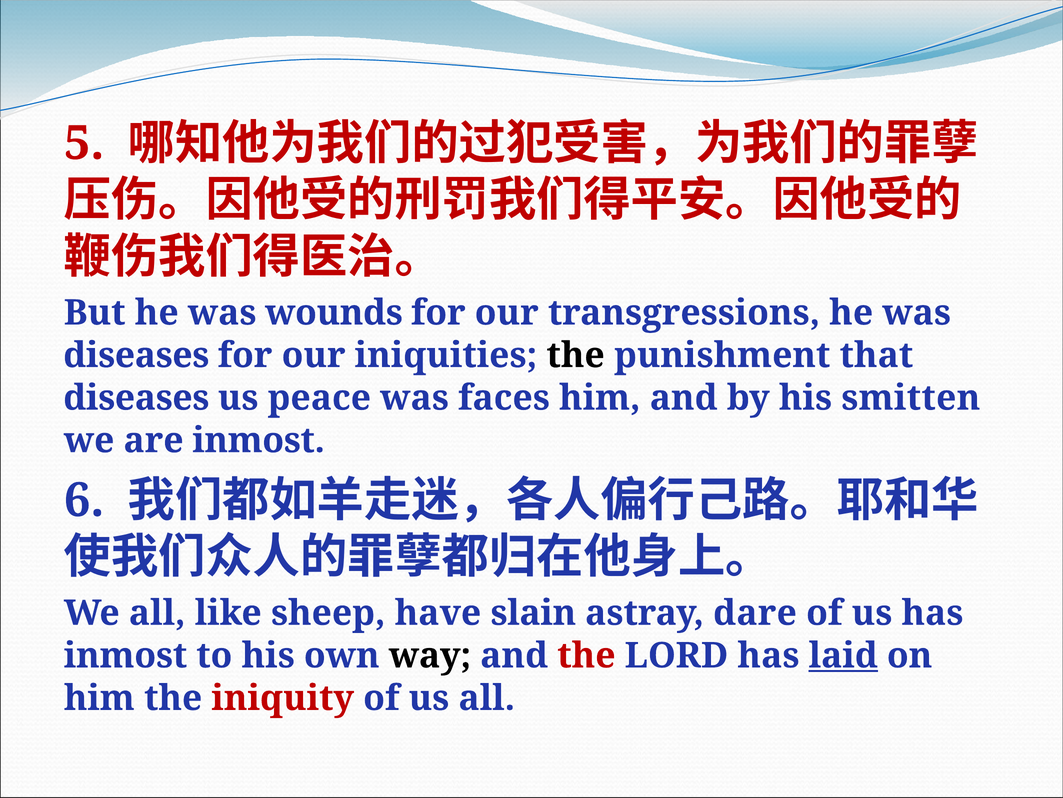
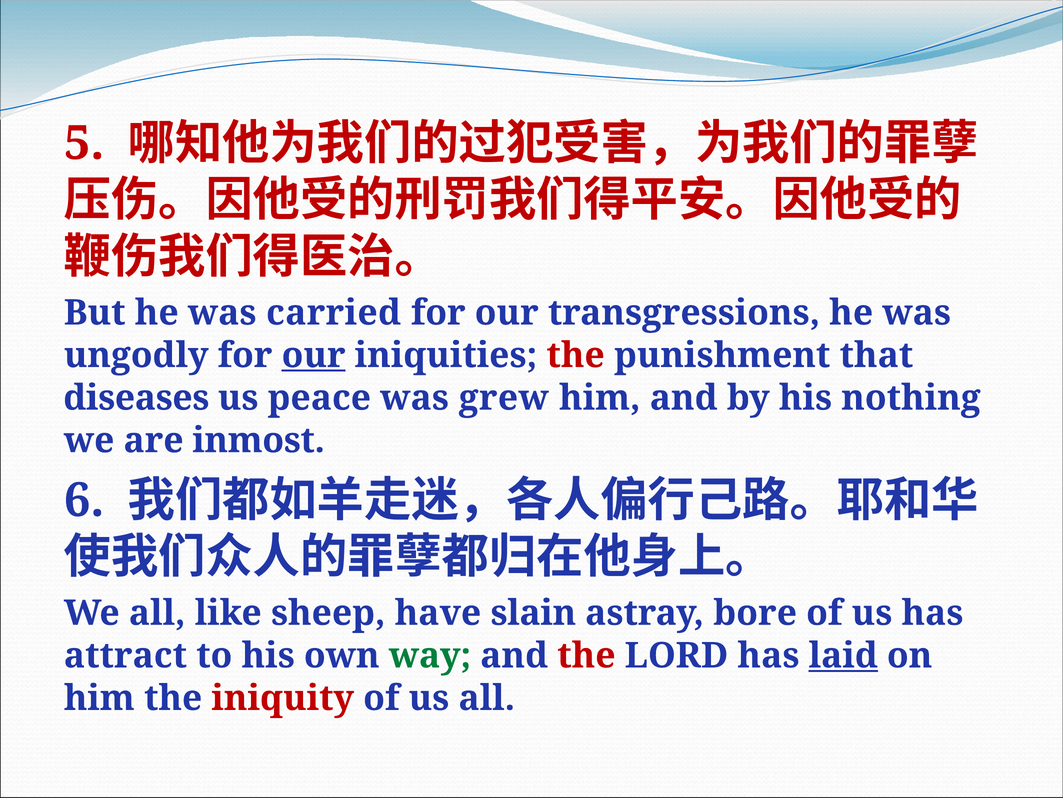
wounds: wounds -> carried
diseases at (136, 355): diseases -> ungodly
our at (314, 355) underline: none -> present
the at (576, 355) colour: black -> red
faces: faces -> grew
smitten: smitten -> nothing
dare: dare -> bore
inmost at (125, 655): inmost -> attract
way colour: black -> green
